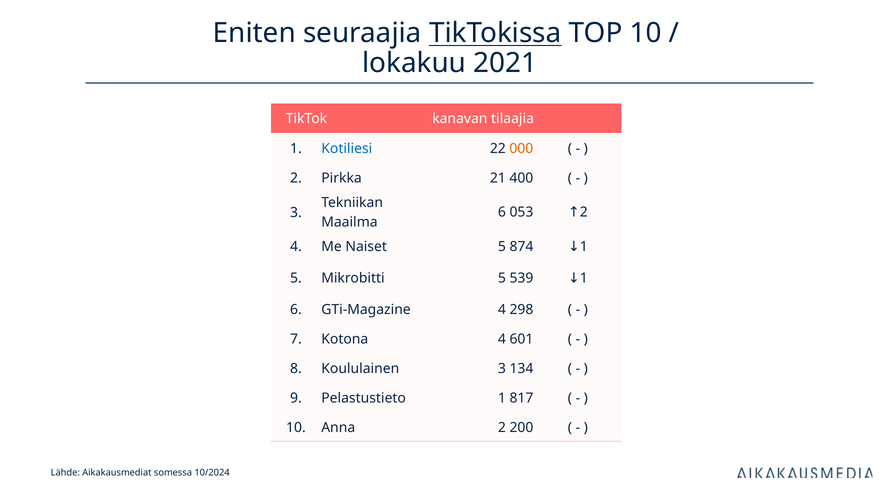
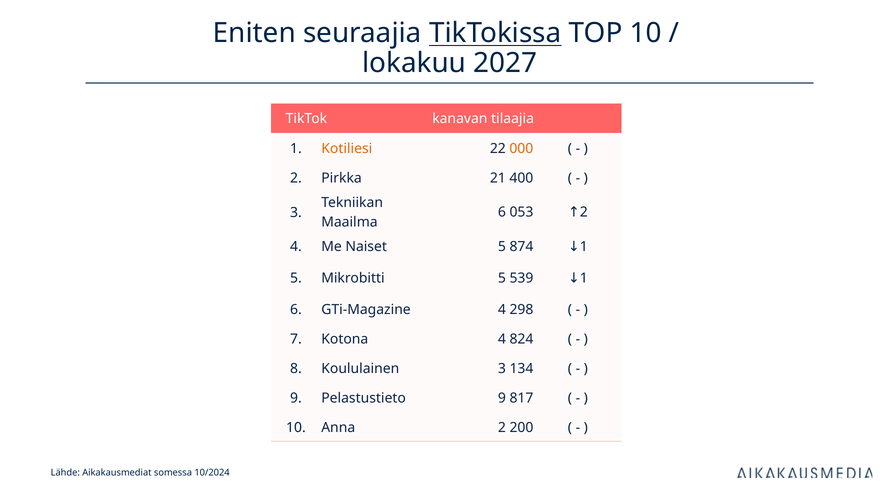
2021: 2021 -> 2027
Kotiliesi colour: blue -> orange
601: 601 -> 824
Pelastustieto 1: 1 -> 9
